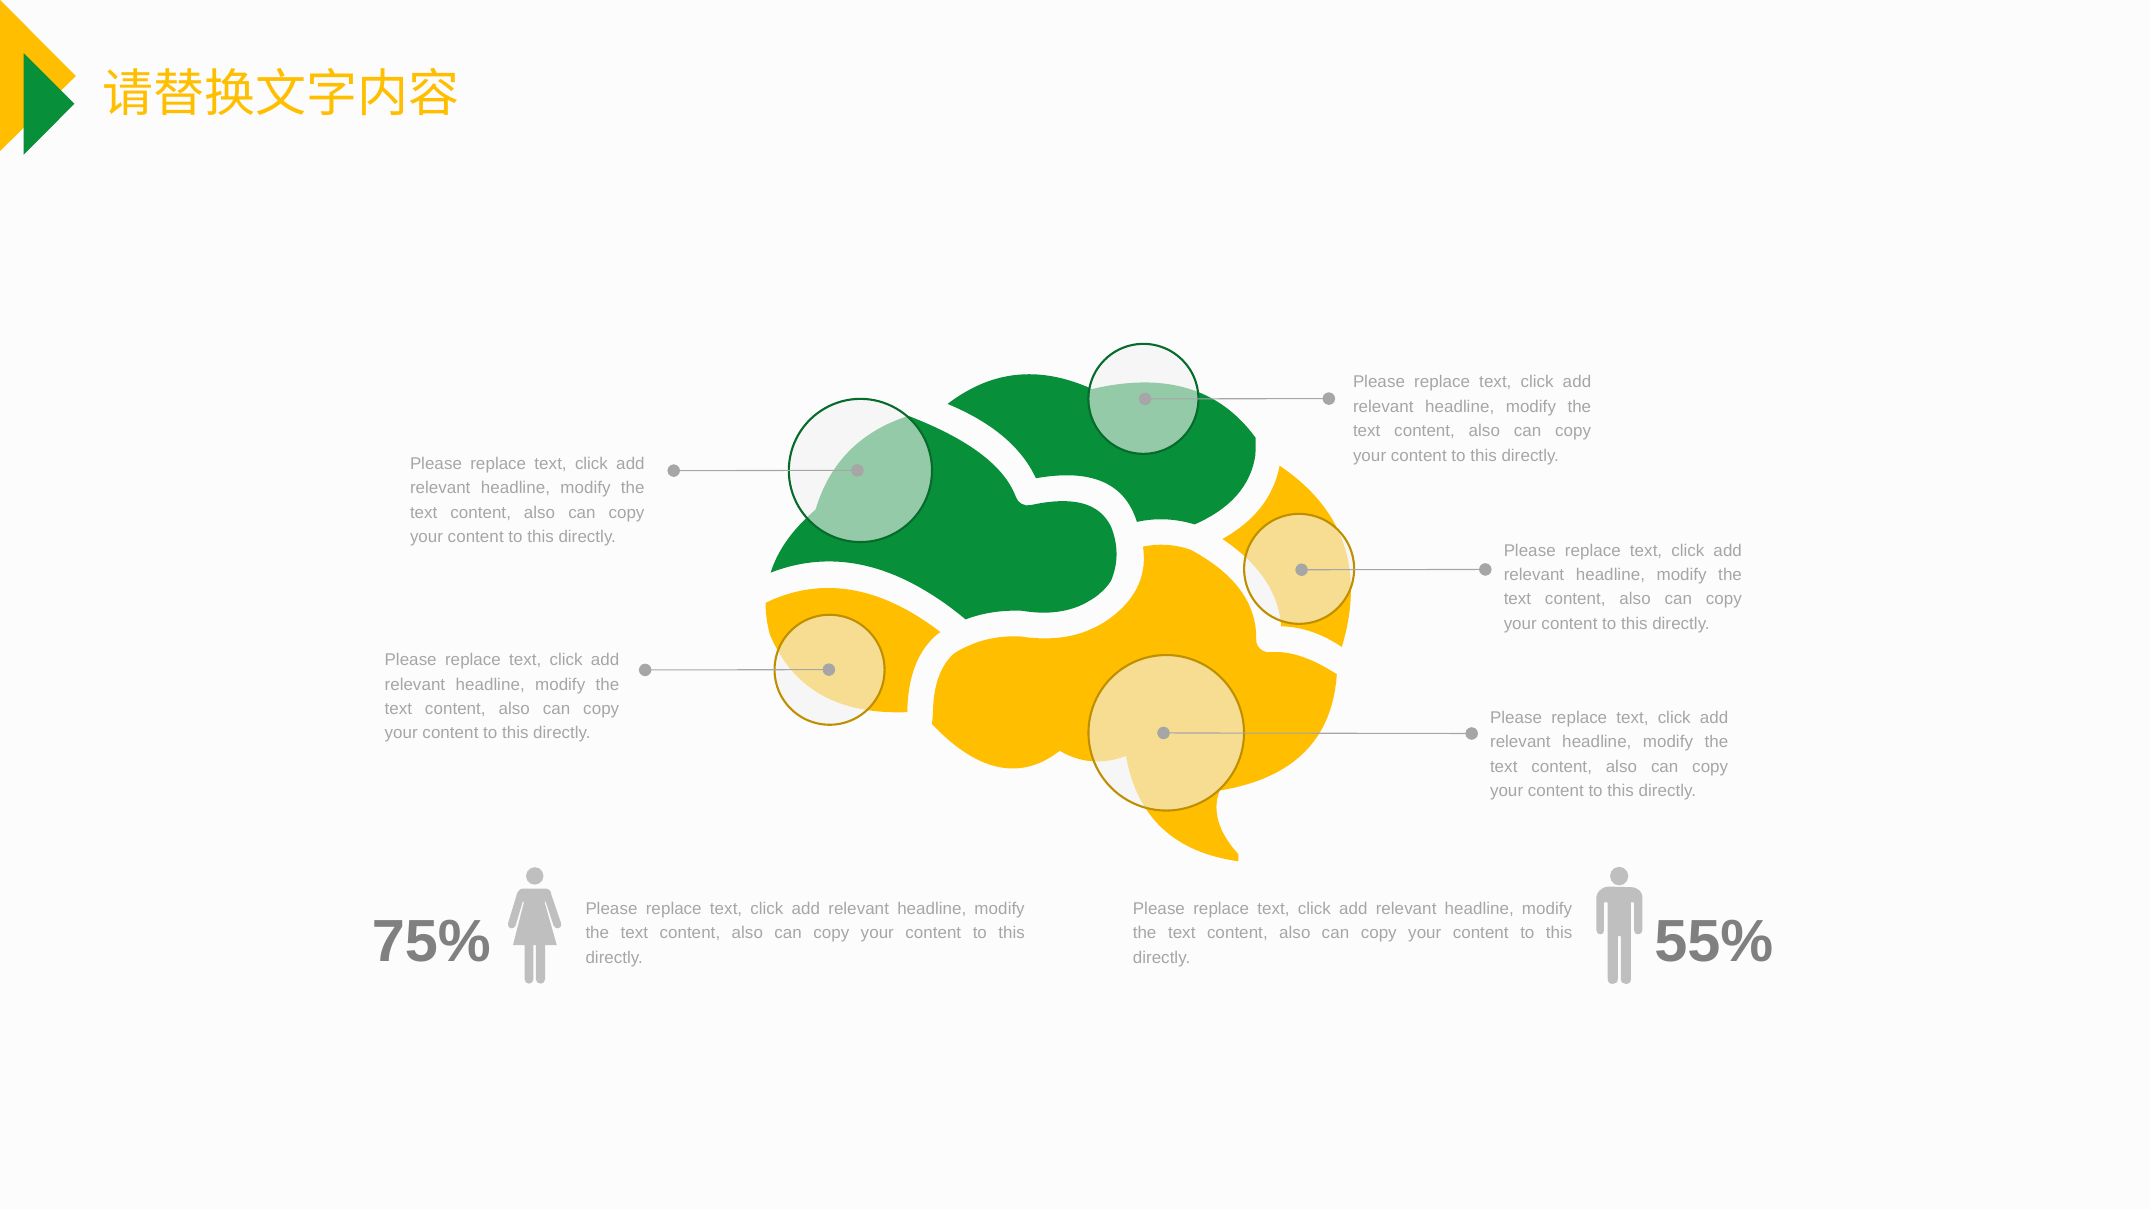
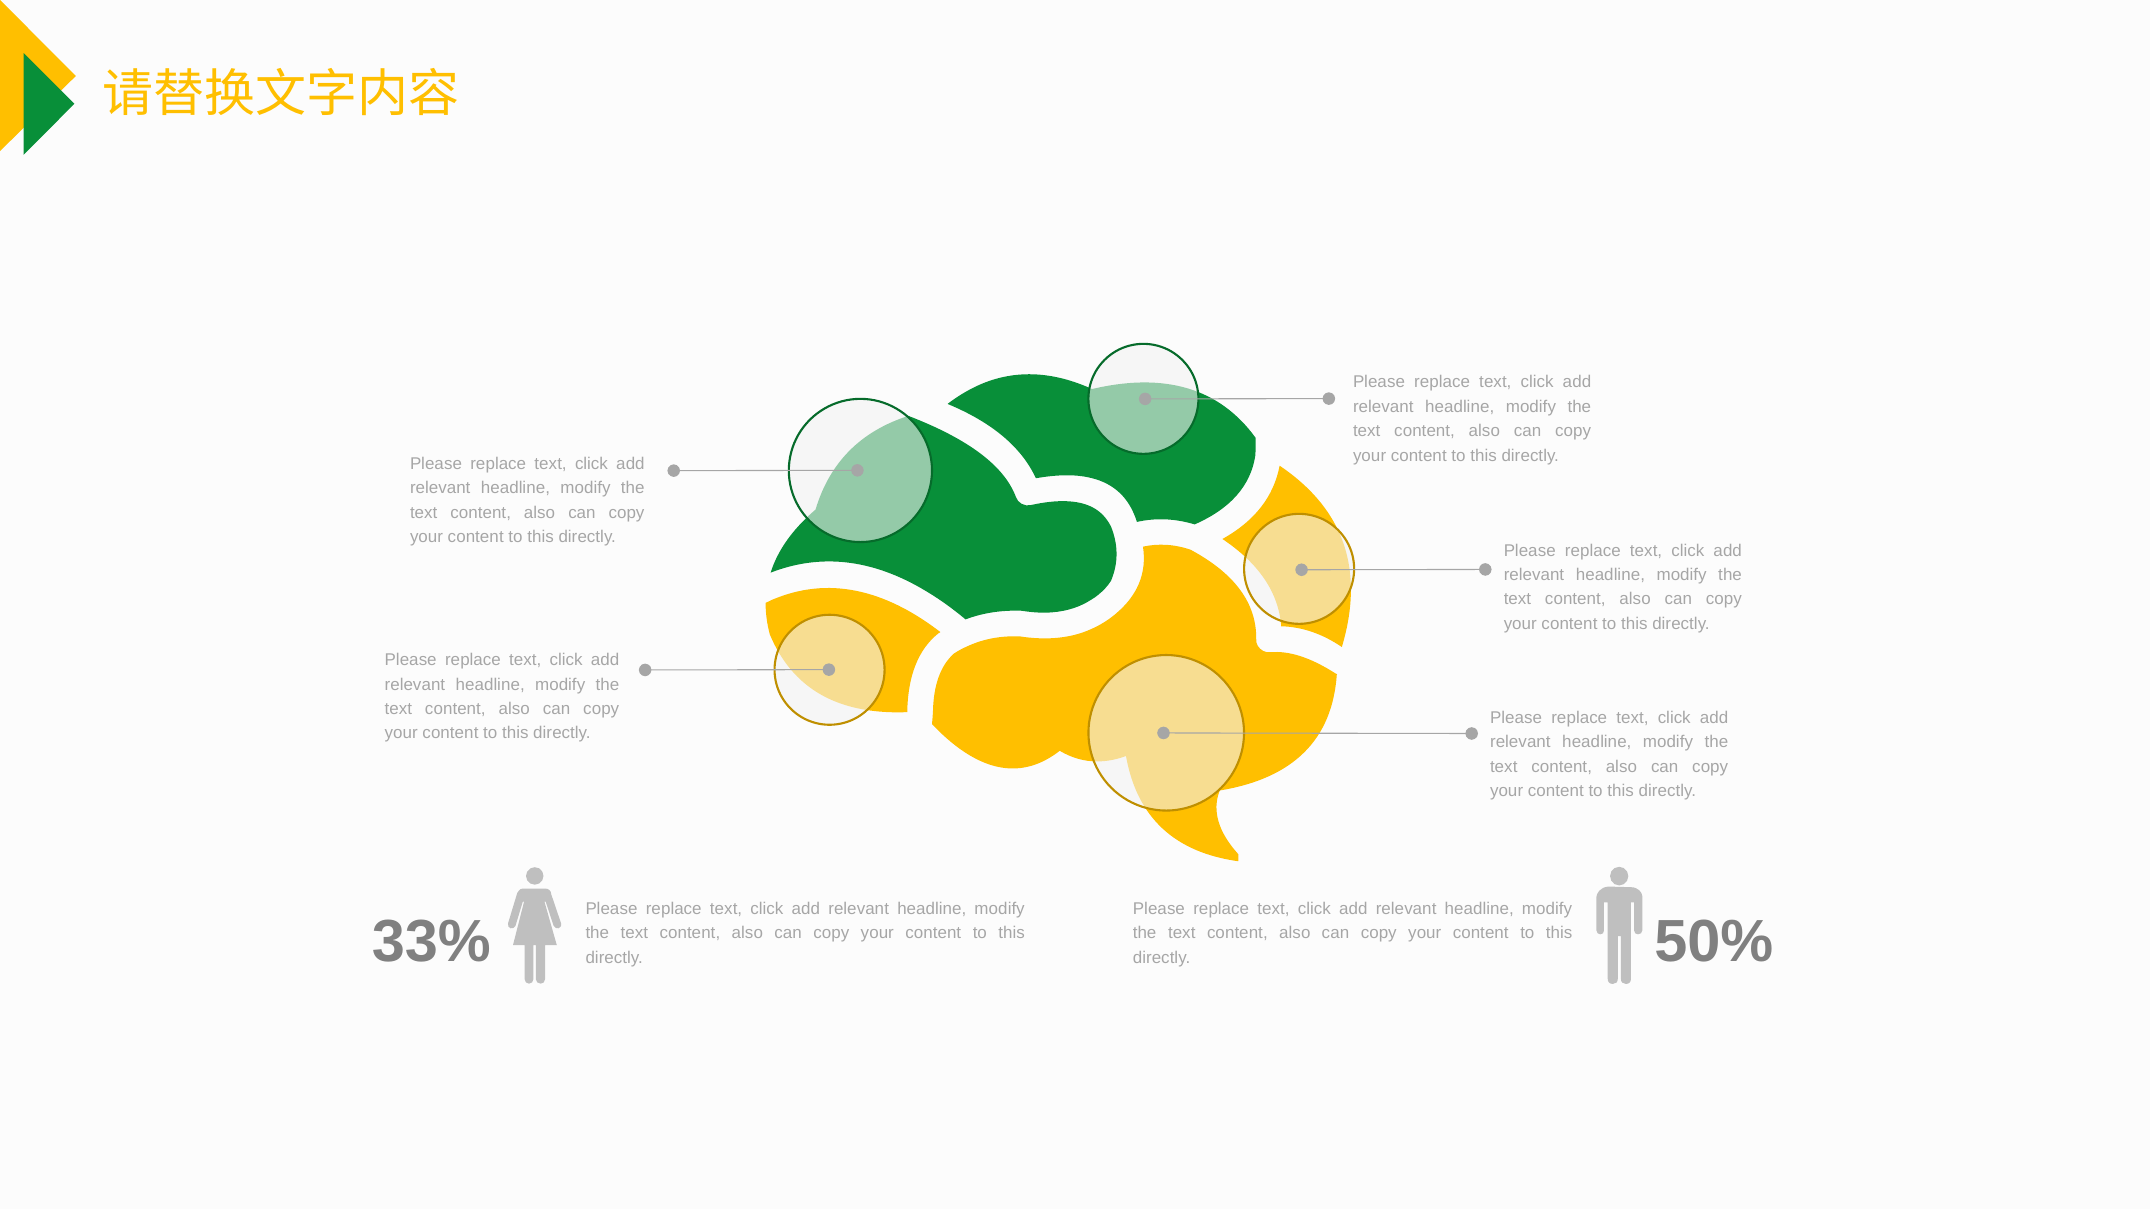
75%: 75% -> 33%
55%: 55% -> 50%
